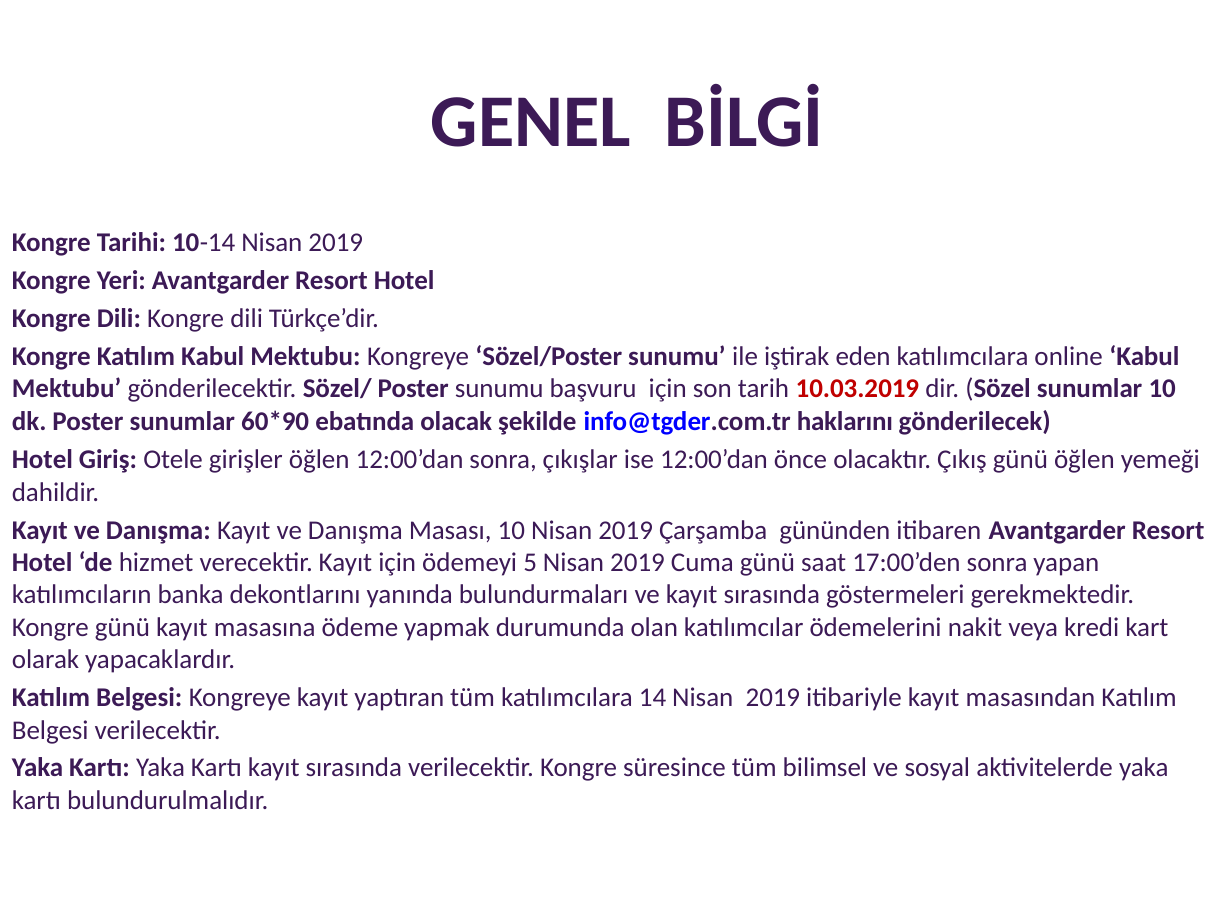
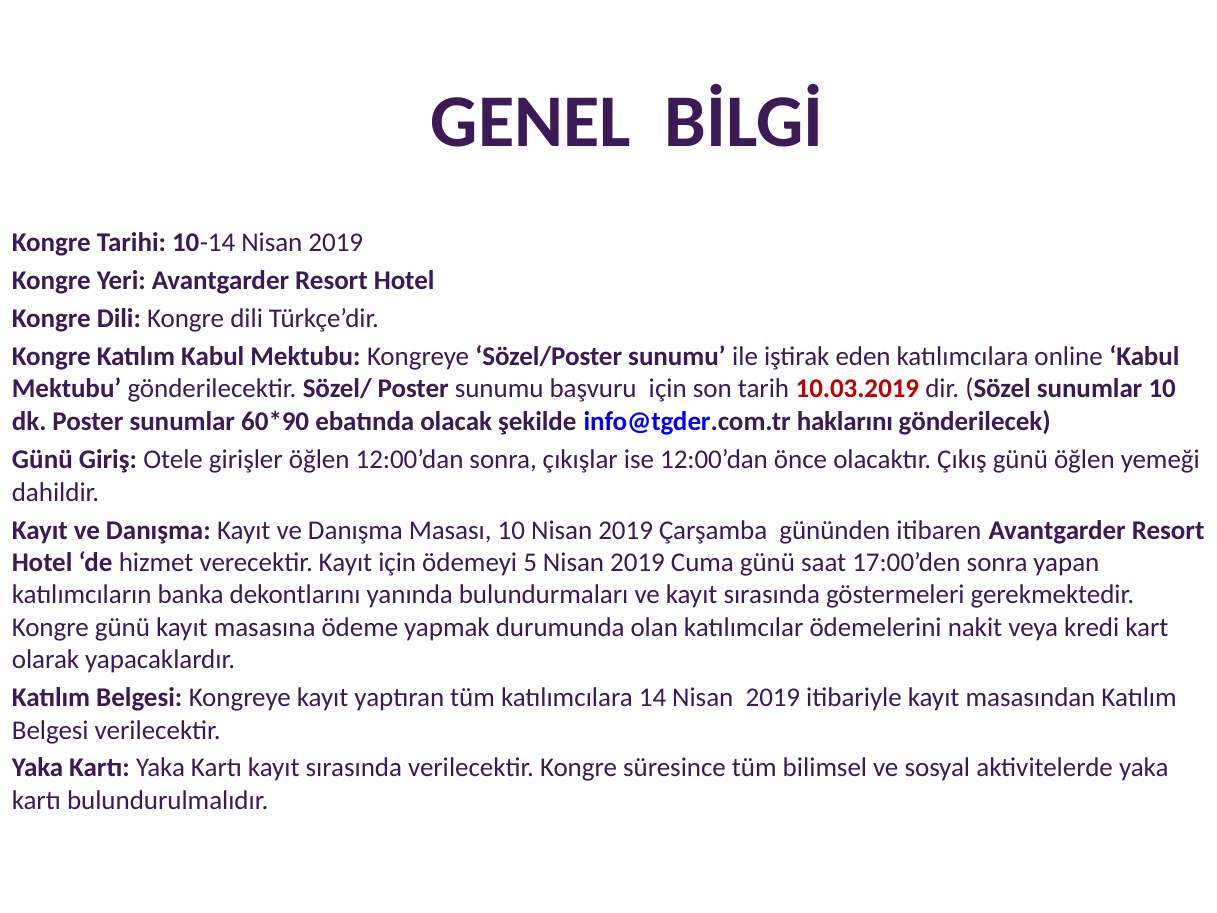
Hotel at (42, 460): Hotel -> Günü
